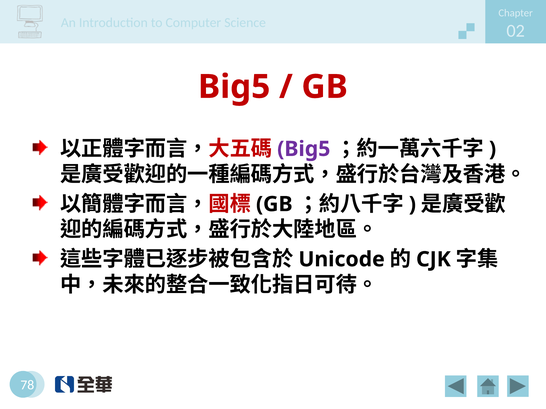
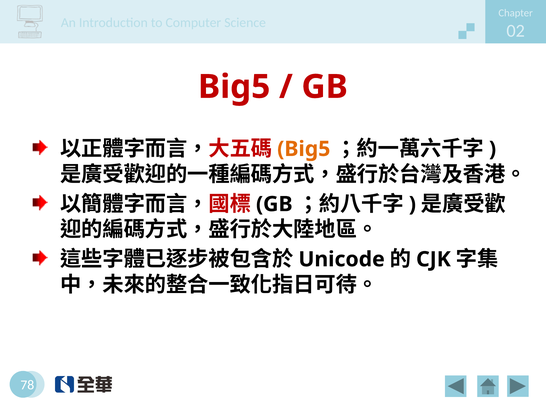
Big5 at (304, 149) colour: purple -> orange
